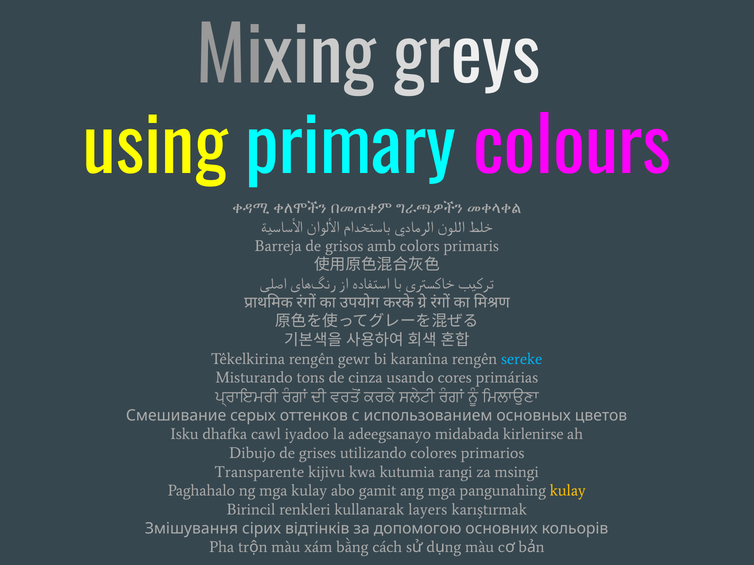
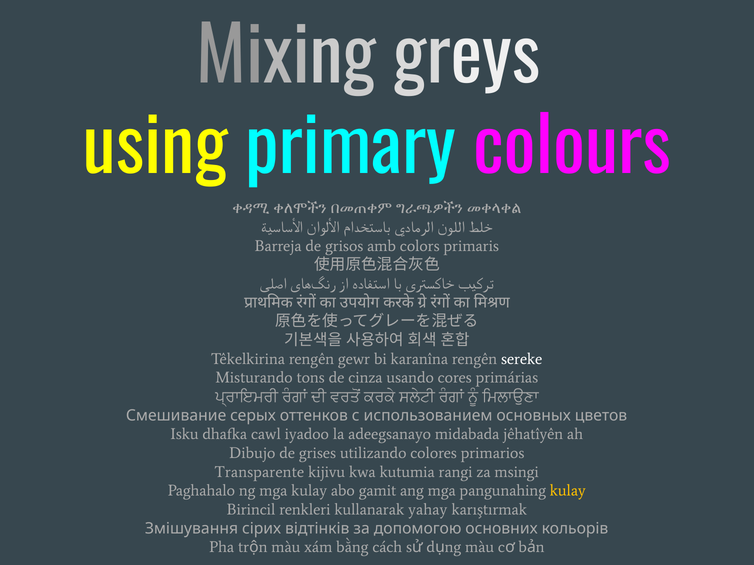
sereke colour: light blue -> white
kirlenirse: kirlenirse -> jêhatîyên
layers: layers -> yahay
